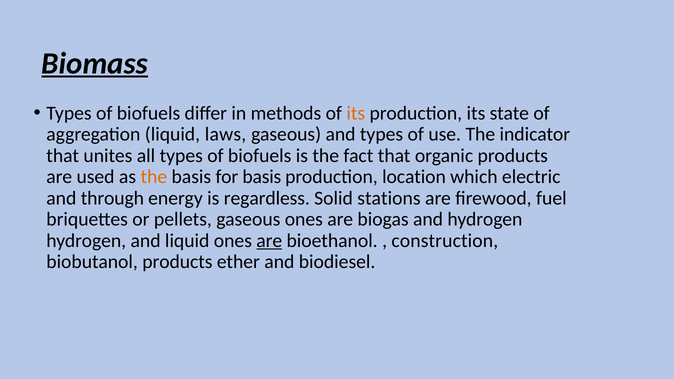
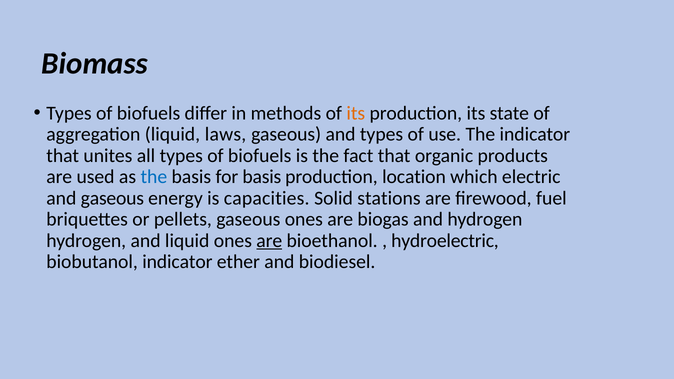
Biomass underline: present -> none
the at (154, 177) colour: orange -> blue
and through: through -> gaseous
regardless: regardless -> capacities
construction: construction -> hydroelectric
biobutanol products: products -> indicator
